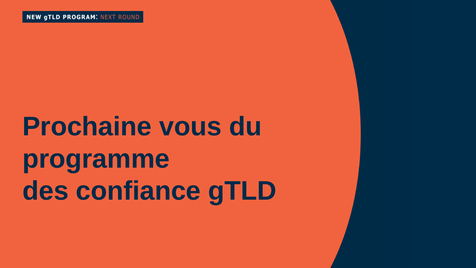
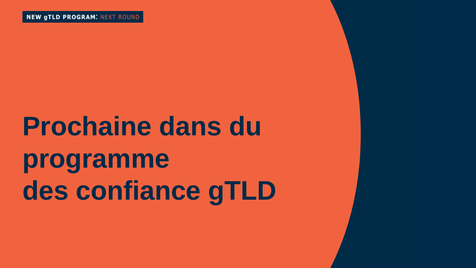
vous: vous -> dans
